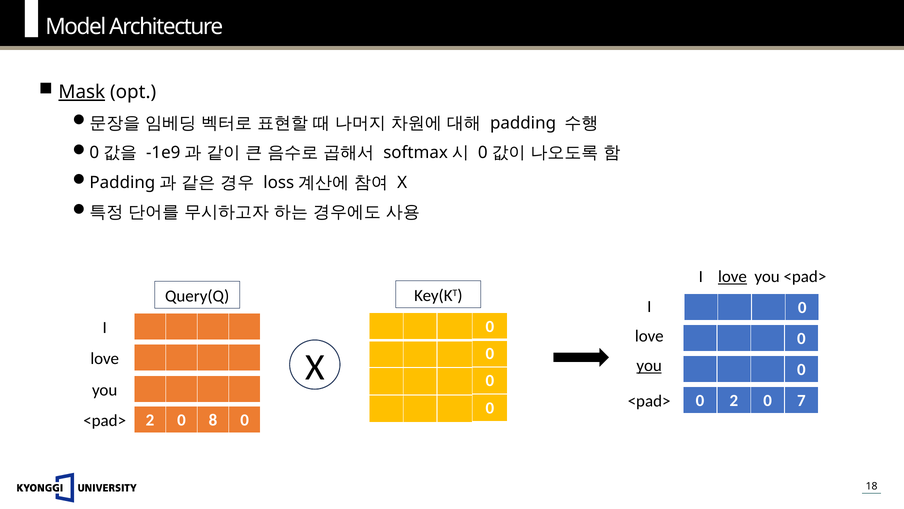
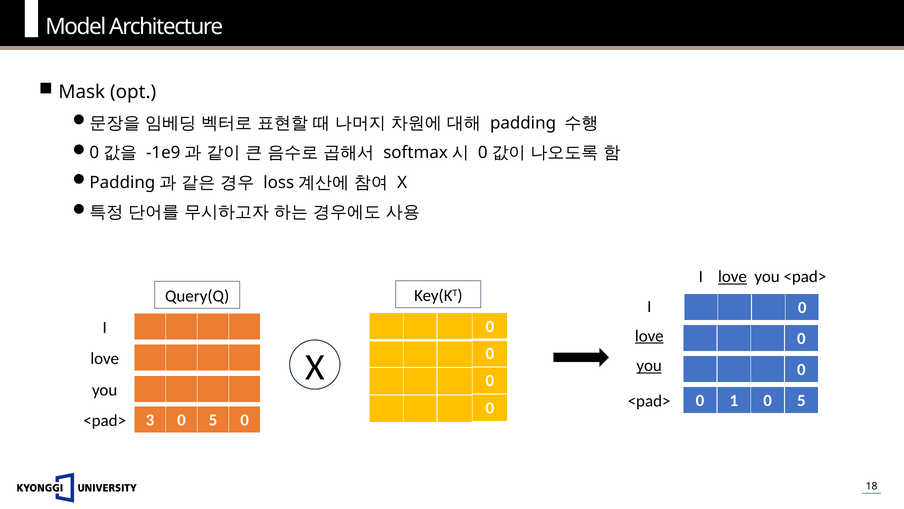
Mask underline: present -> none
love at (649, 336) underline: none -> present
0 2: 2 -> 1
7 at (801, 400): 7 -> 5
<pad> 2: 2 -> 3
8 at (213, 420): 8 -> 5
